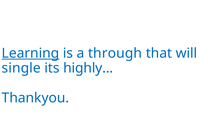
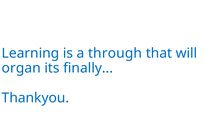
Learning underline: present -> none
single: single -> organ
highly: highly -> finally
